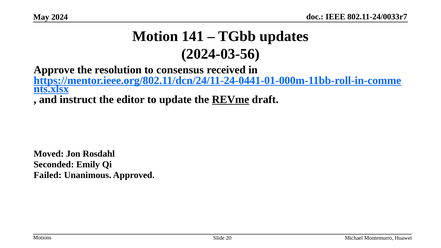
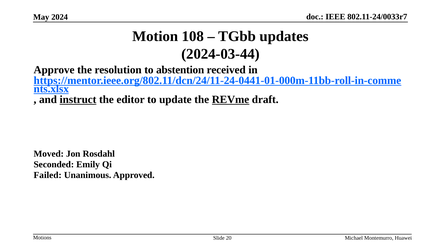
141: 141 -> 108
2024-03-56: 2024-03-56 -> 2024-03-44
consensus: consensus -> abstention
instruct underline: none -> present
